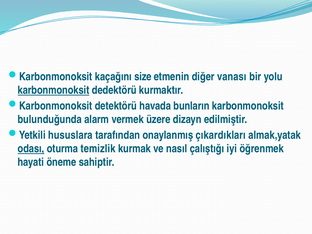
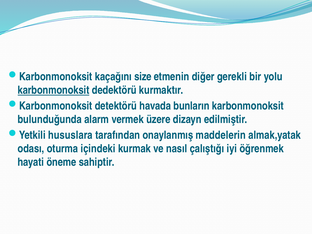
vanası: vanası -> gerekli
çıkardıkları: çıkardıkları -> maddelerin
odası underline: present -> none
temizlik: temizlik -> içindeki
